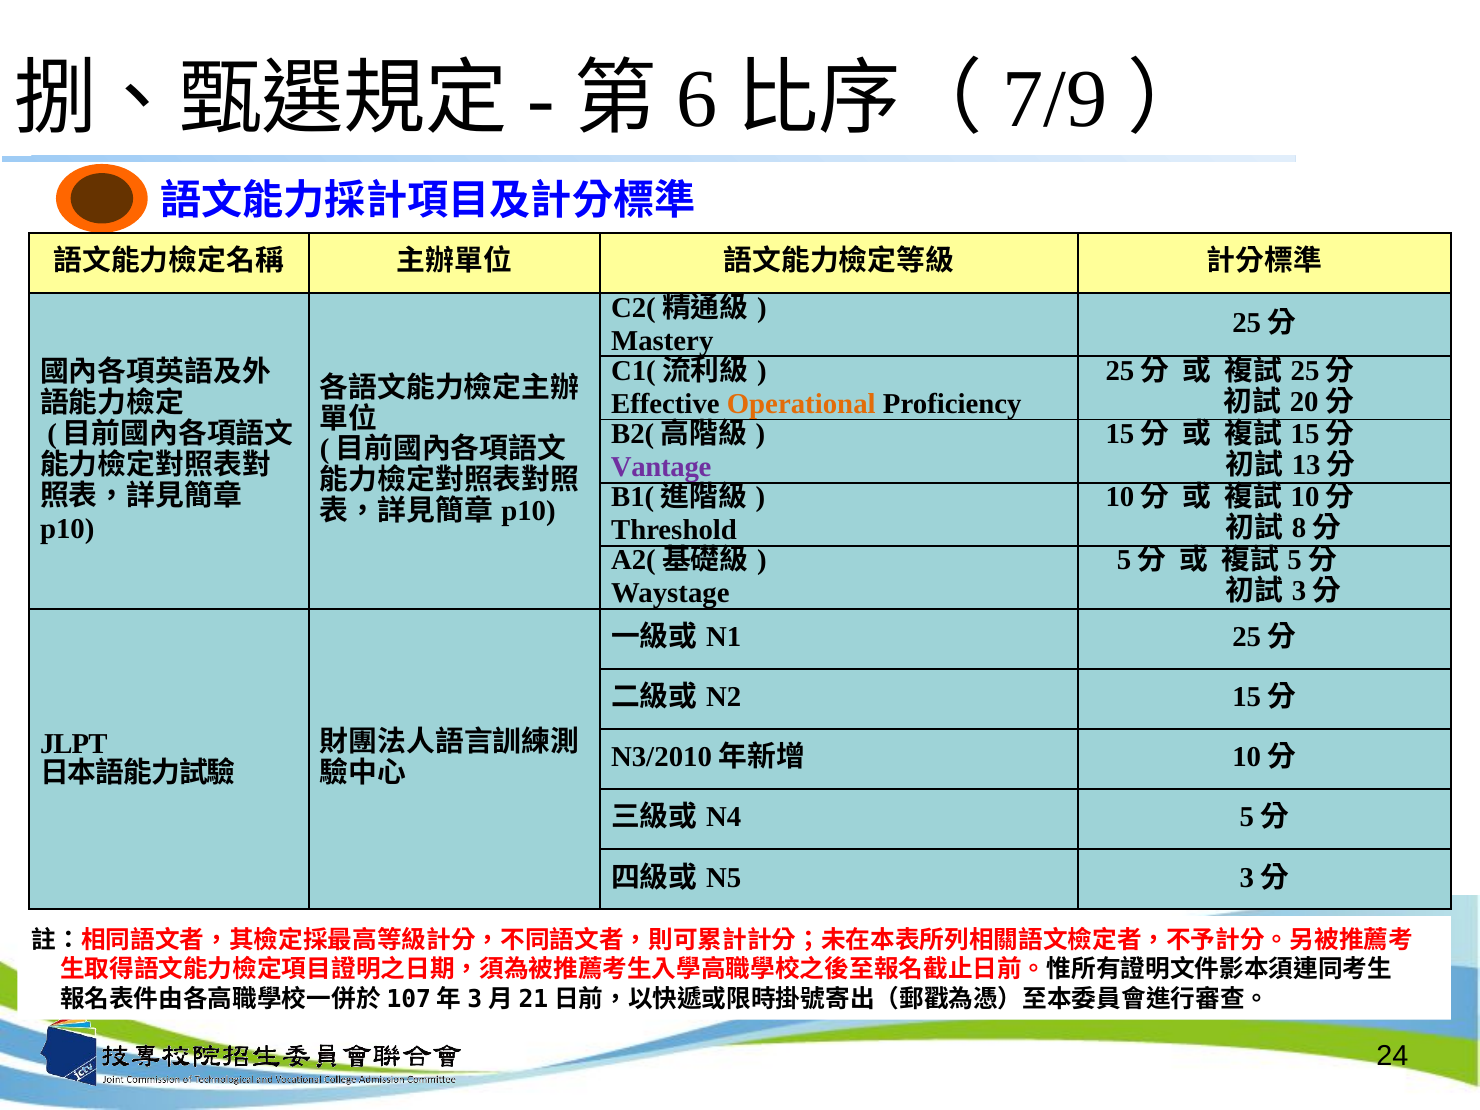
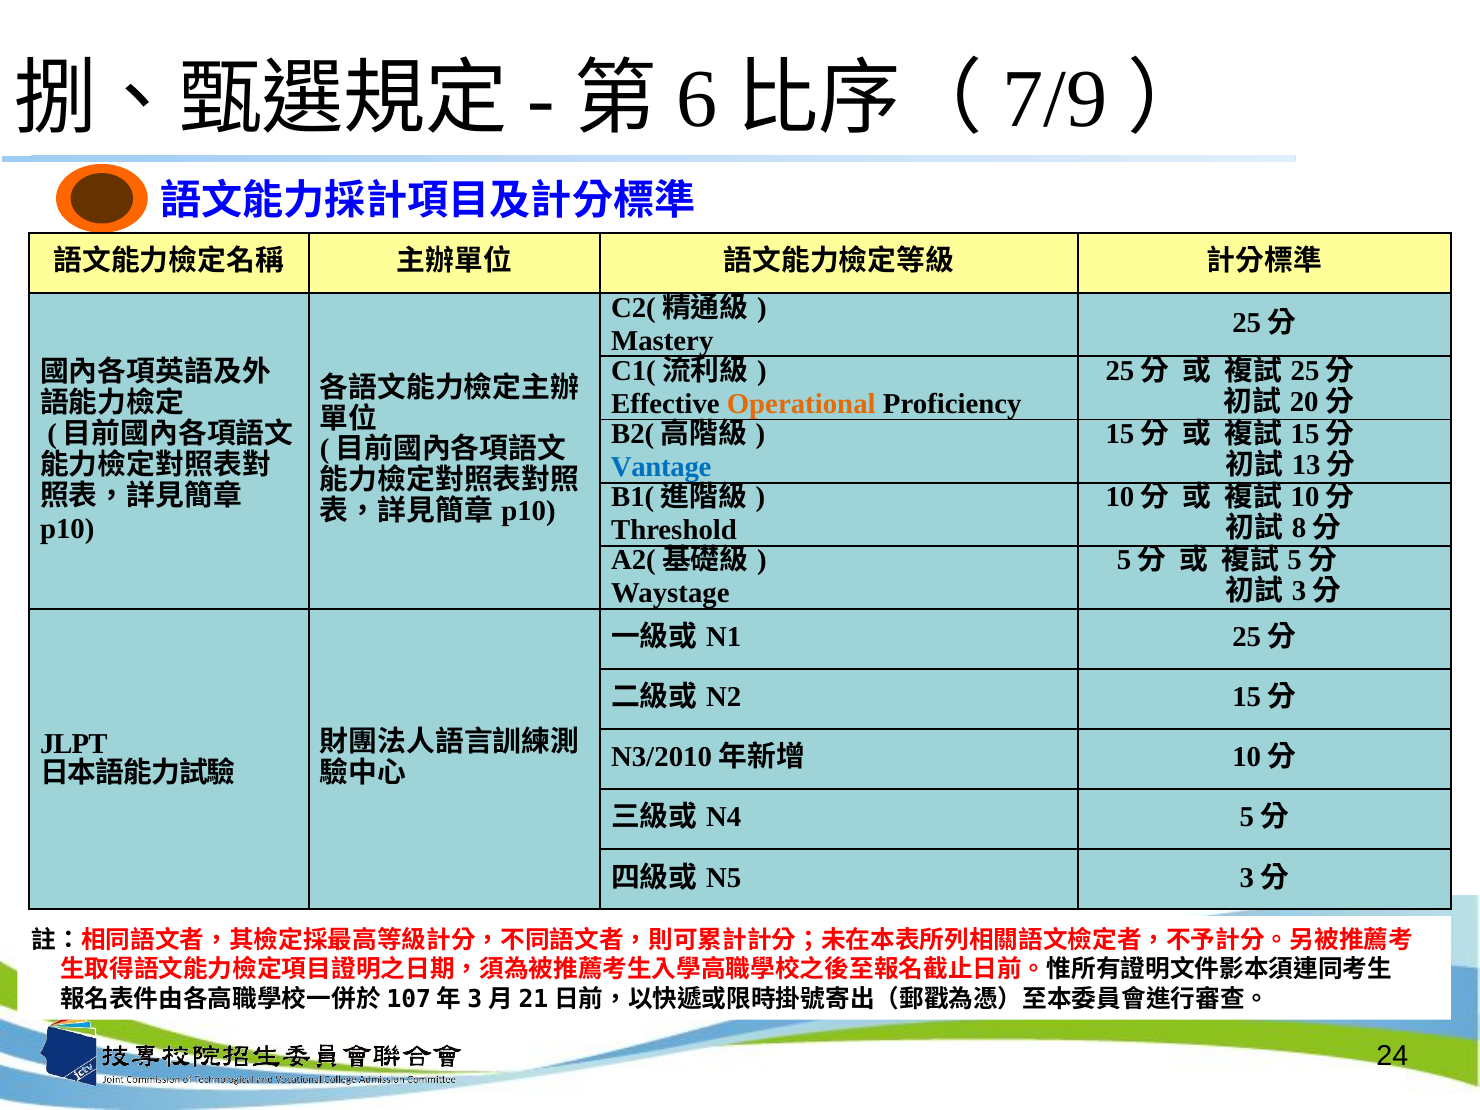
Vantage colour: purple -> blue
